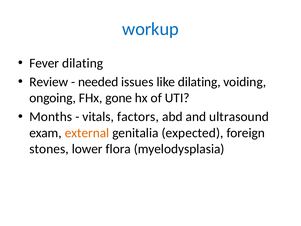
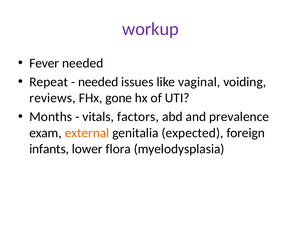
workup colour: blue -> purple
Fever dilating: dilating -> needed
Review: Review -> Repeat
like dilating: dilating -> vaginal
ongoing: ongoing -> reviews
ultrasound: ultrasound -> prevalence
stones: stones -> infants
